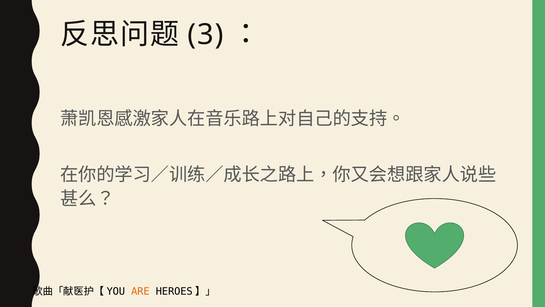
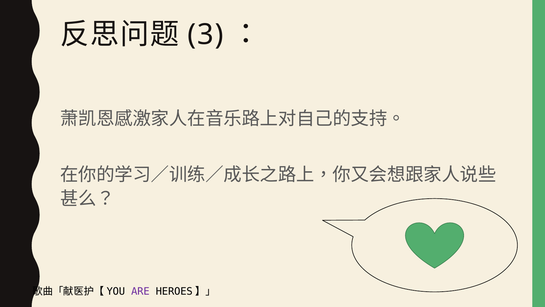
ARE colour: orange -> purple
